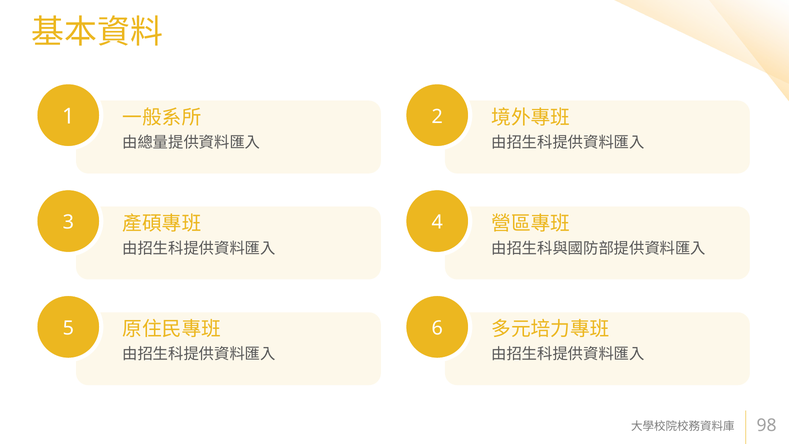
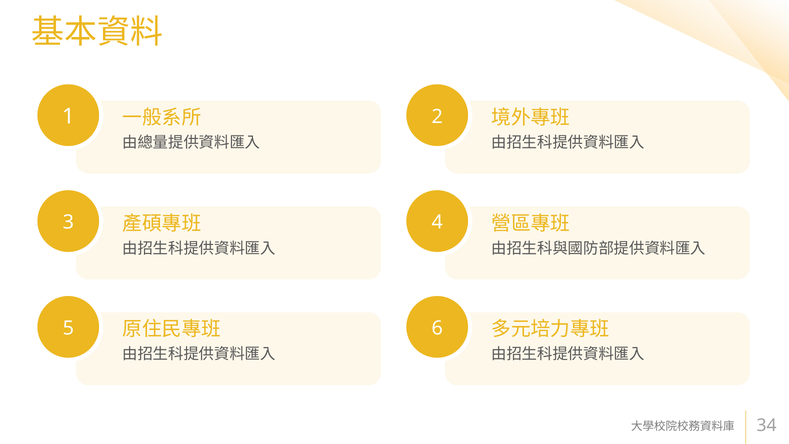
98: 98 -> 34
